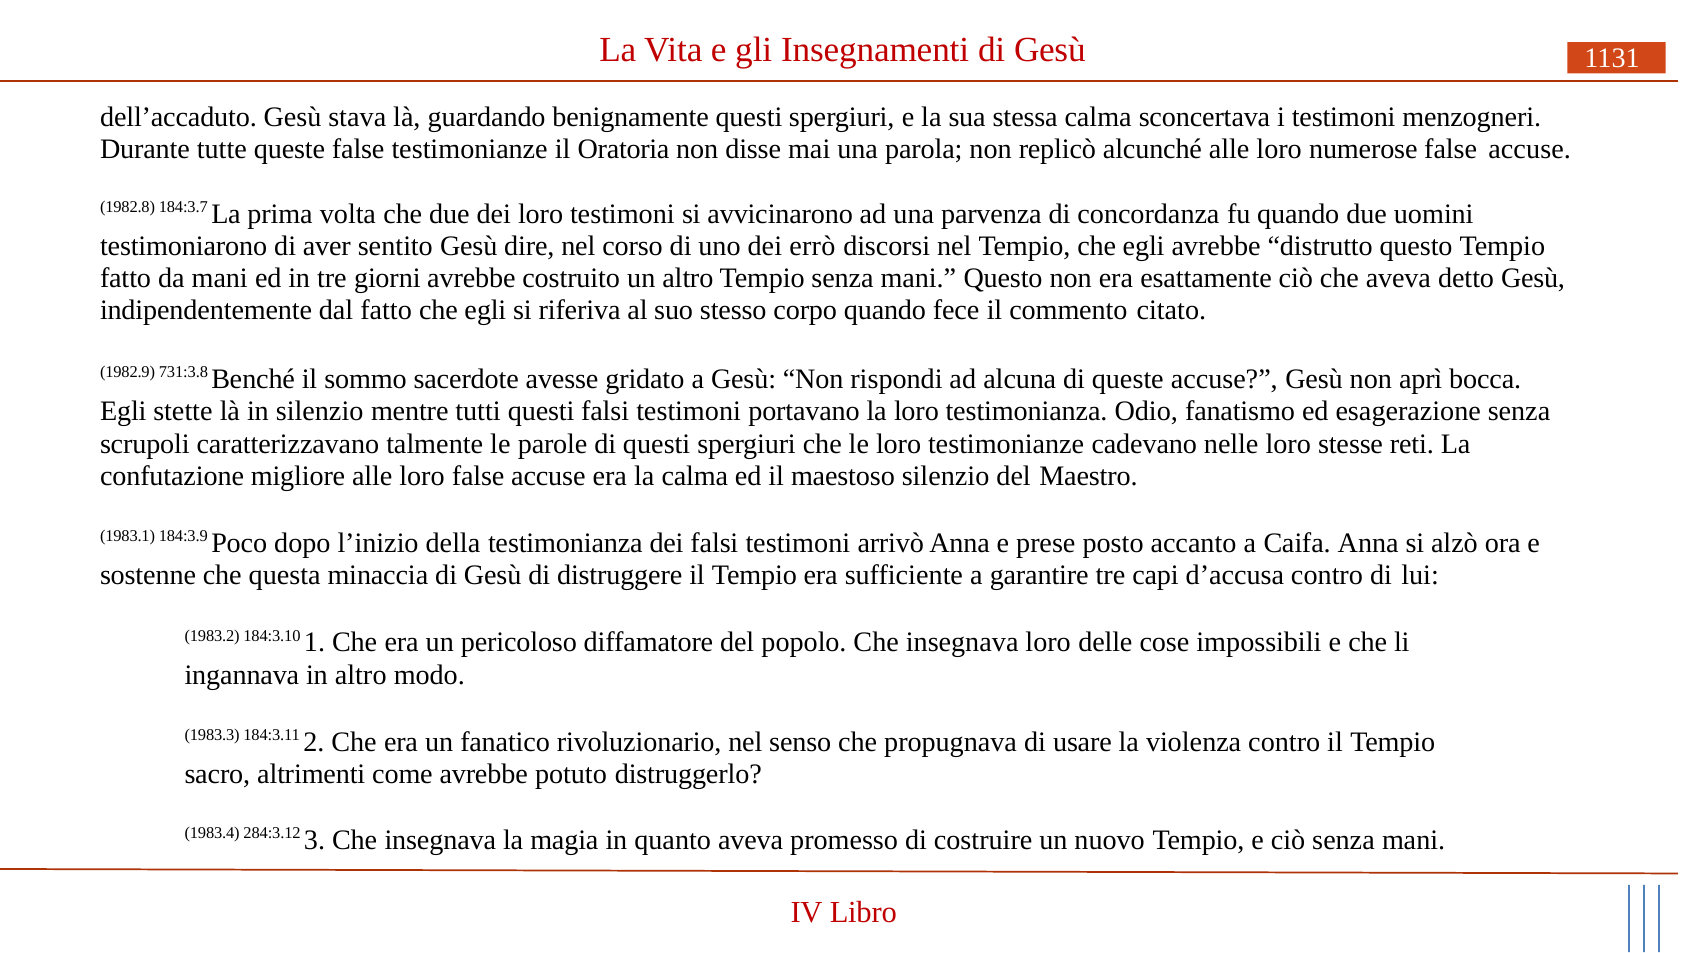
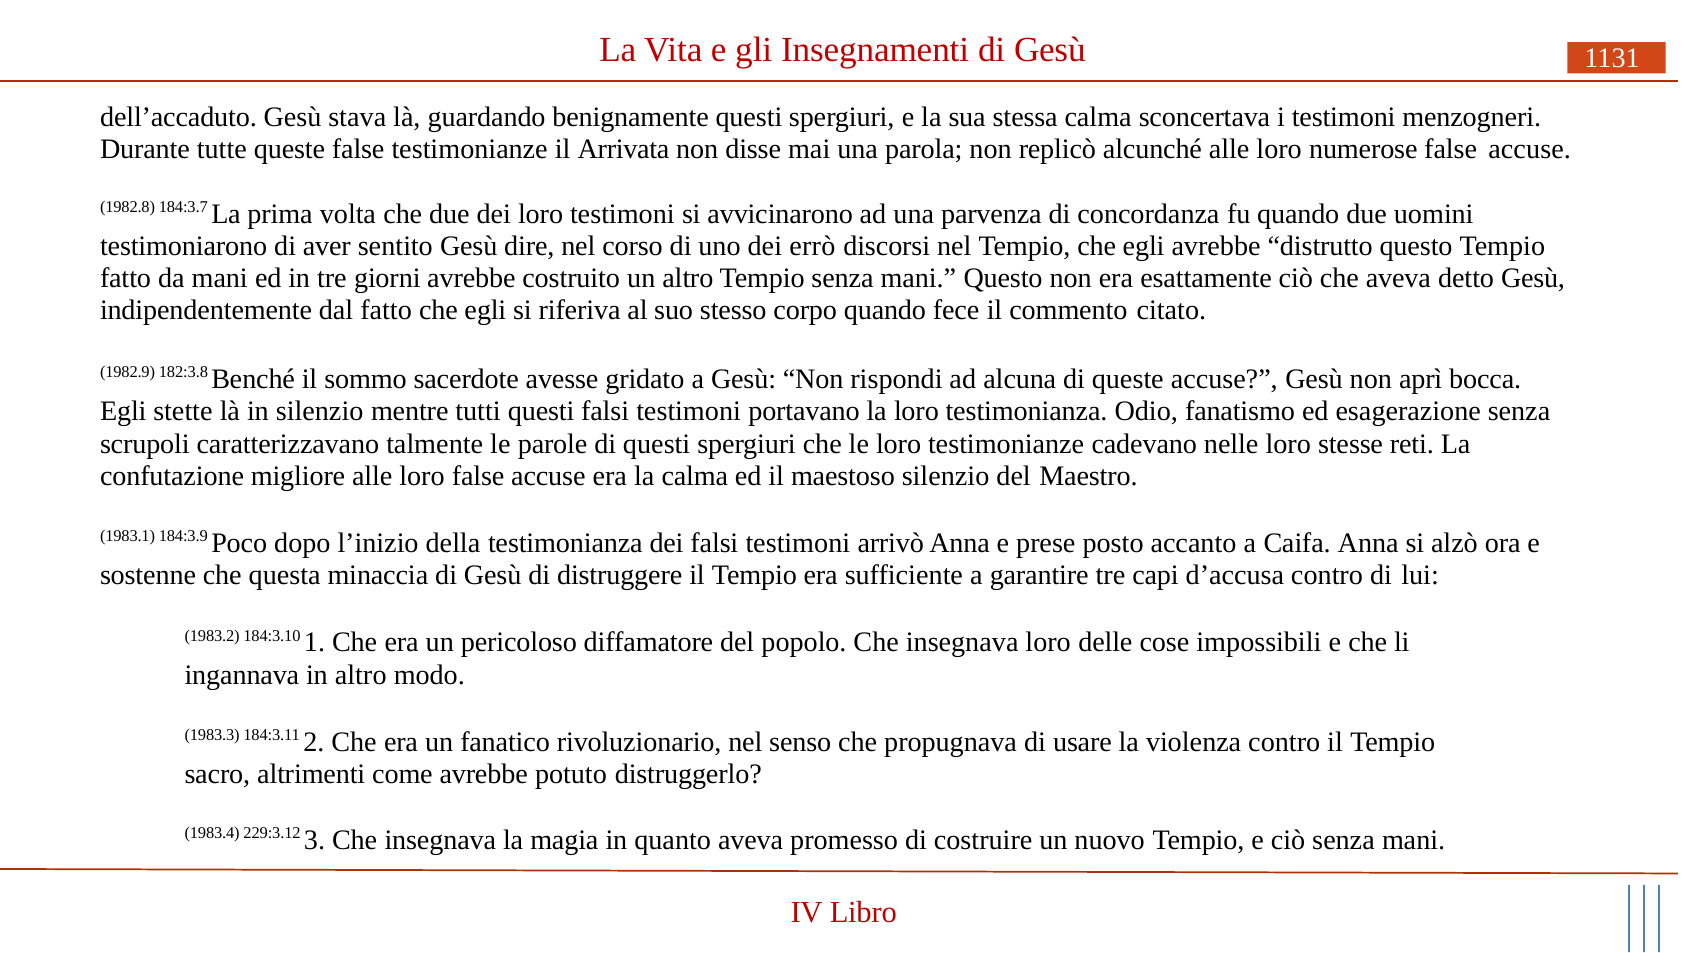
Oratoria: Oratoria -> Arrivata
731:3.8: 731:3.8 -> 182:3.8
284:3.12: 284:3.12 -> 229:3.12
